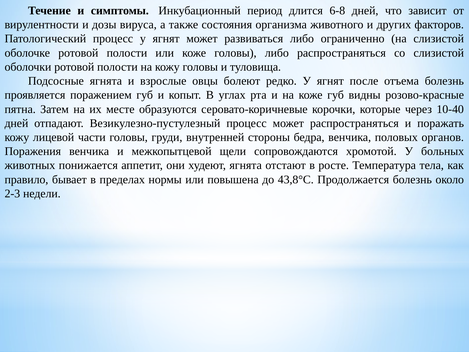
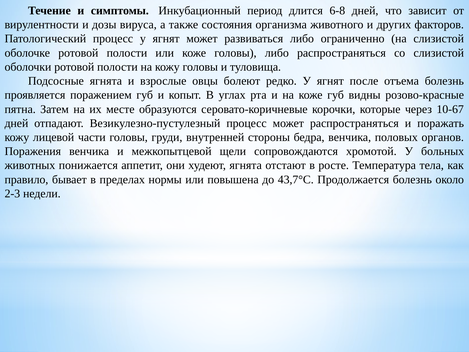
10-40: 10-40 -> 10-67
43,8°С: 43,8°С -> 43,7°С
